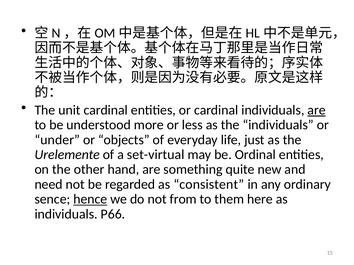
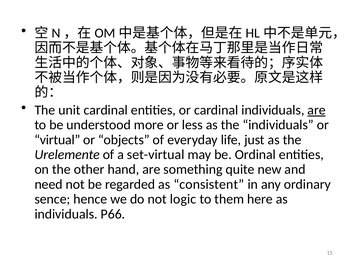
under: under -> virtual
hence underline: present -> none
from: from -> logic
